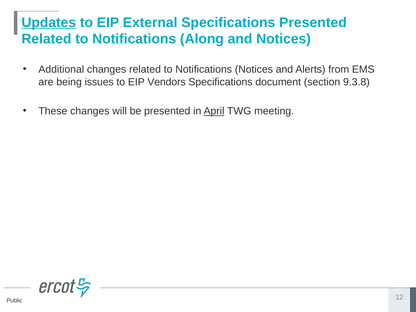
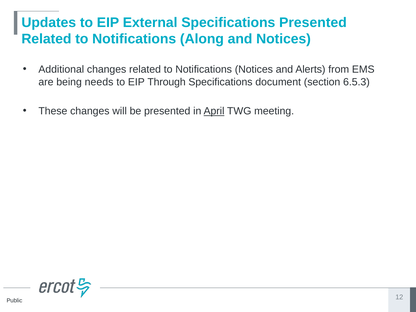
Updates underline: present -> none
issues: issues -> needs
Vendors: Vendors -> Through
9.3.8: 9.3.8 -> 6.5.3
